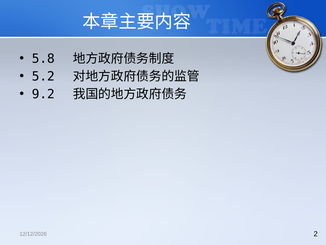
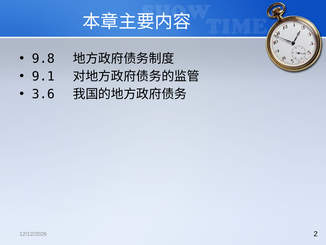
5.8: 5.8 -> 9.8
5.2: 5.2 -> 9.1
9.2: 9.2 -> 3.6
